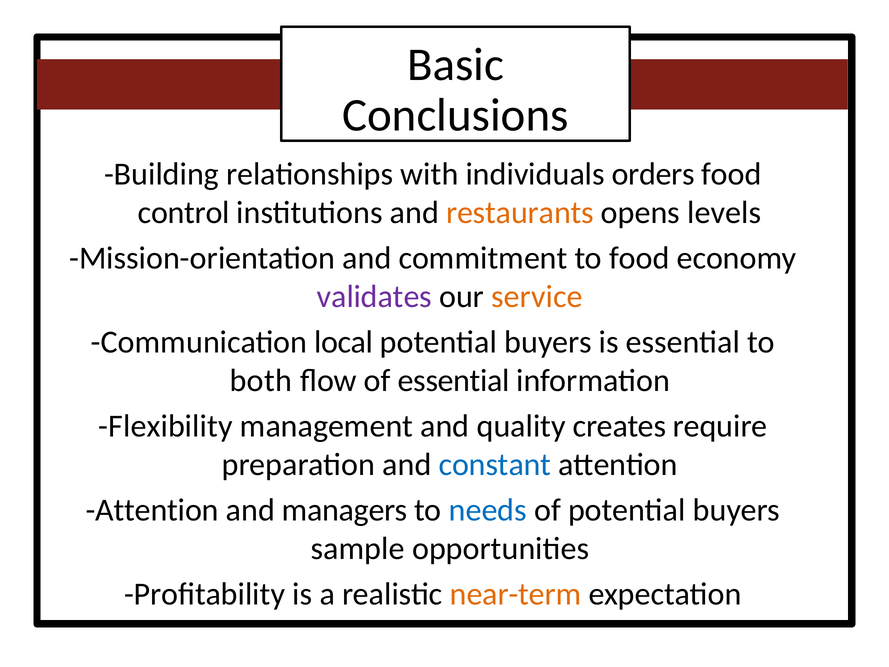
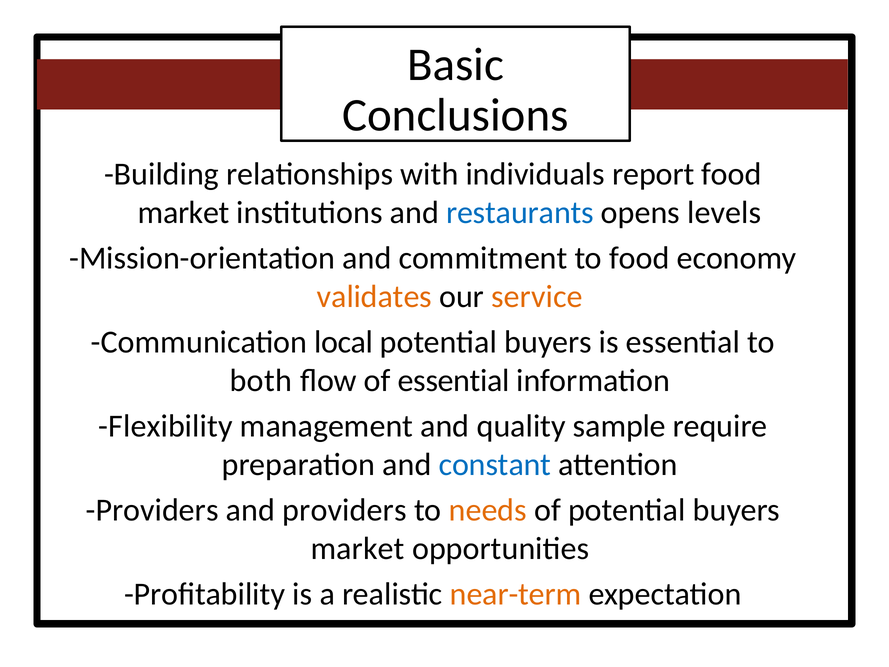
orders: orders -> report
control at (184, 213): control -> market
restaurants colour: orange -> blue
validates colour: purple -> orange
creates: creates -> sample
Attention at (152, 510): Attention -> Providers
and managers: managers -> providers
needs colour: blue -> orange
sample at (358, 548): sample -> market
